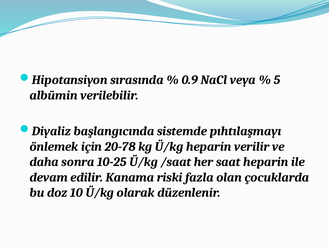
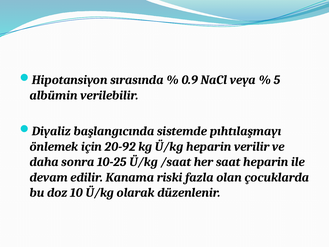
20-78: 20-78 -> 20-92
